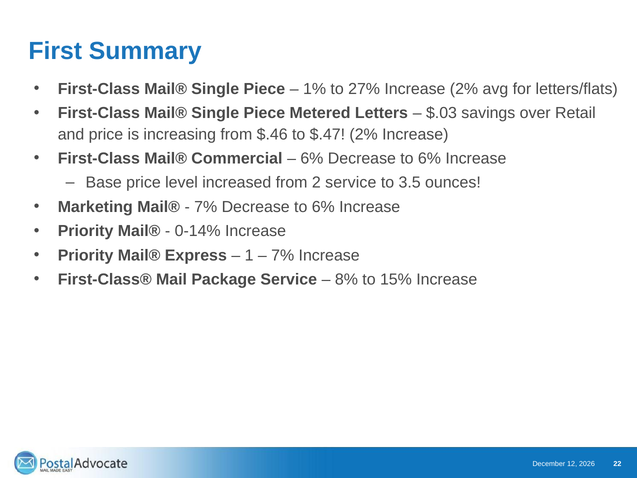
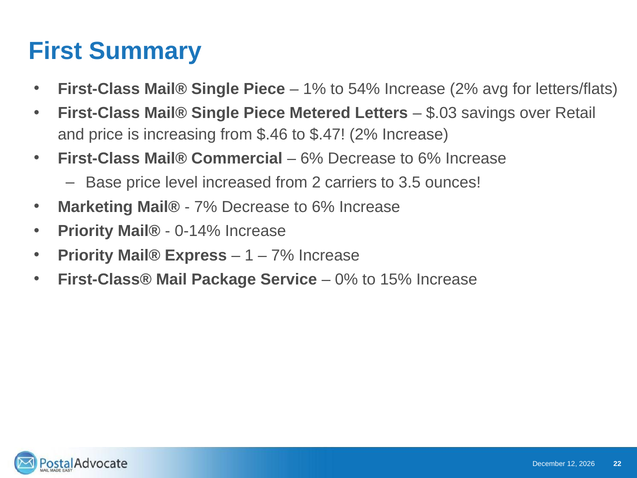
27%: 27% -> 54%
2 service: service -> carriers
8%: 8% -> 0%
